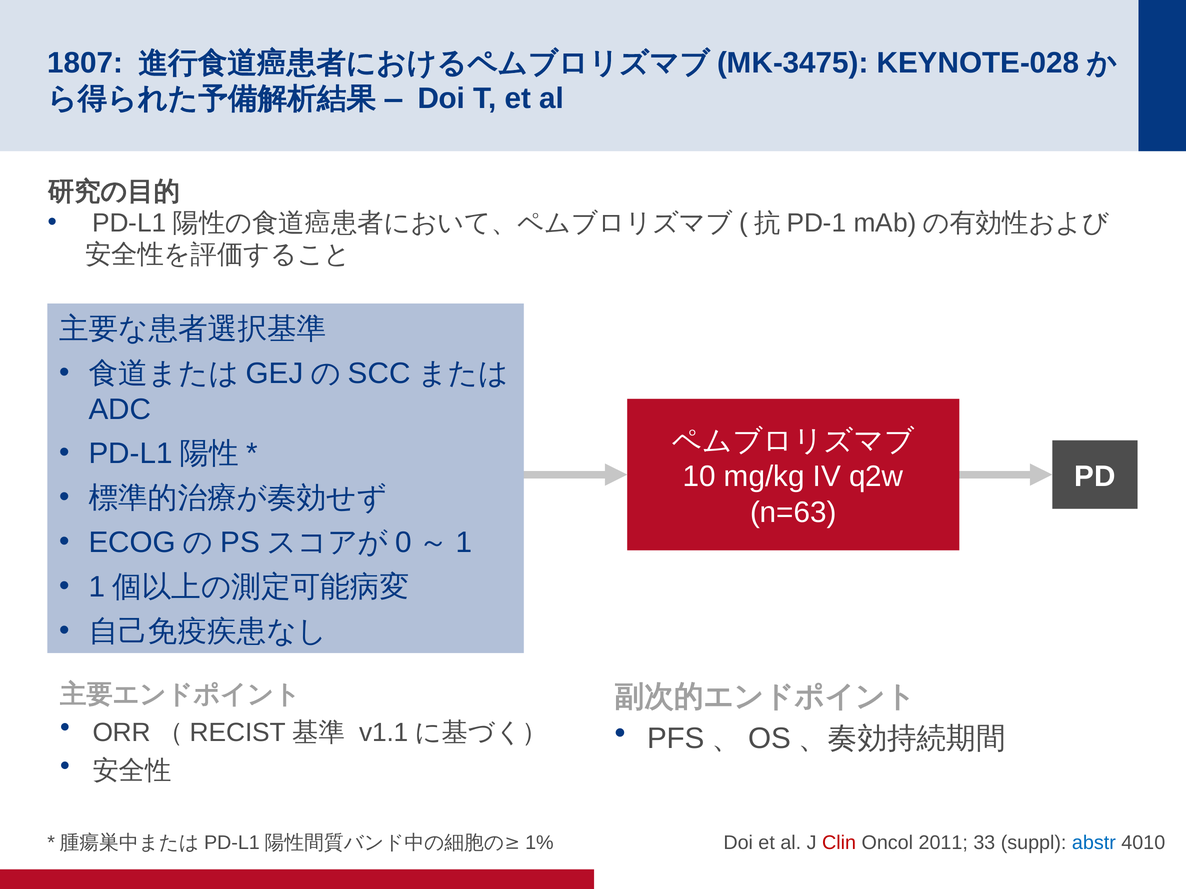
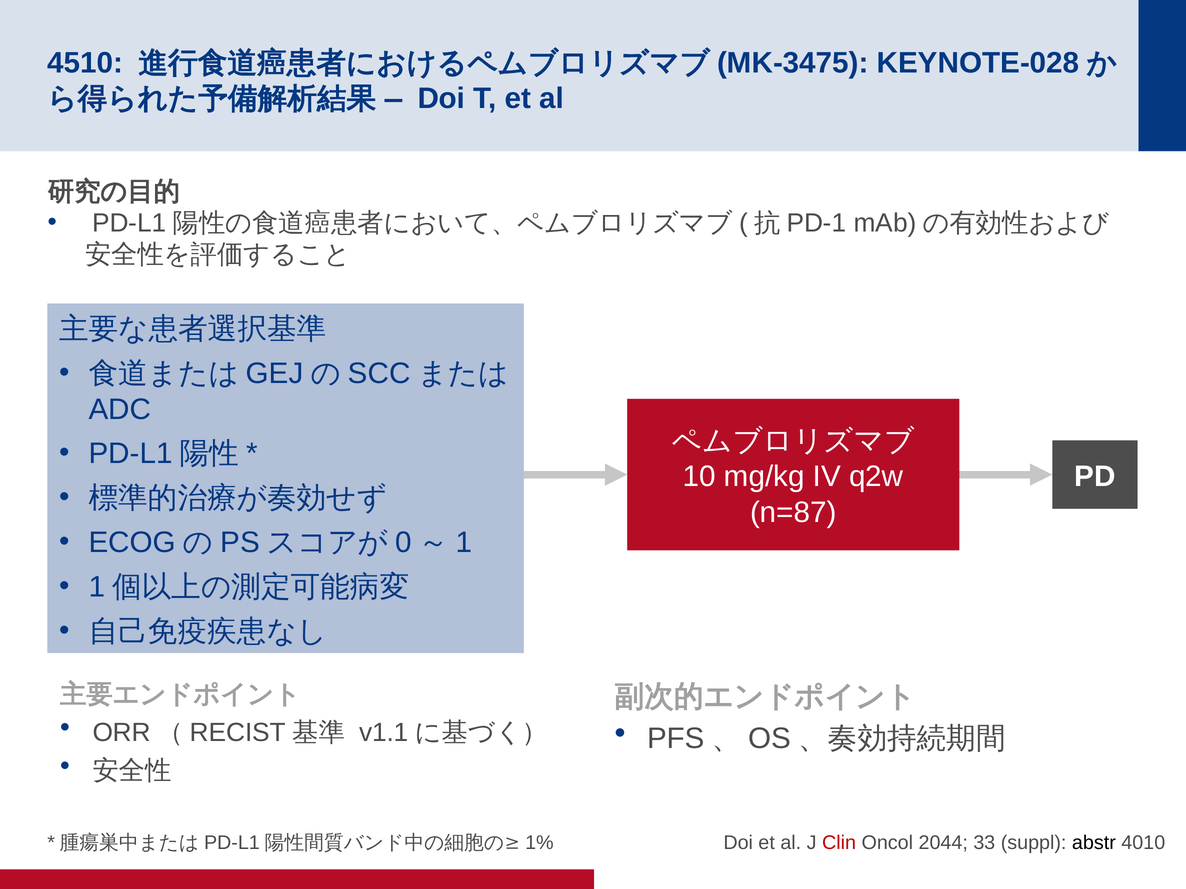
1807: 1807 -> 4510
n=63: n=63 -> n=87
2011: 2011 -> 2044
abstr colour: blue -> black
